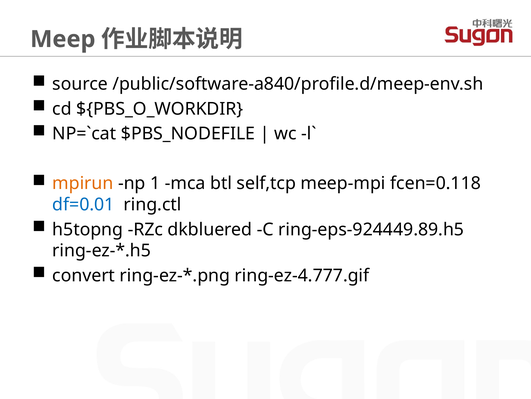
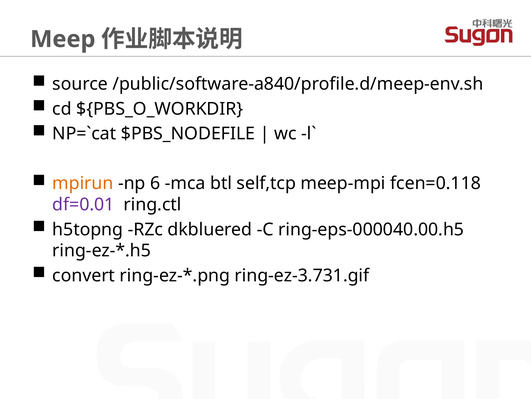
1: 1 -> 6
df=0.01 colour: blue -> purple
ring-eps-924449.89.h5: ring-eps-924449.89.h5 -> ring-eps-000040.00.h5
ring-ez-4.777.gif: ring-ez-4.777.gif -> ring-ez-3.731.gif
